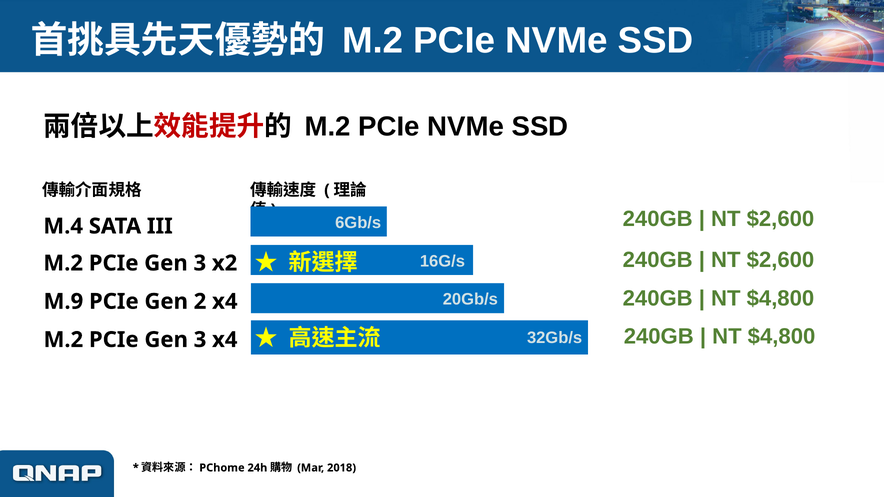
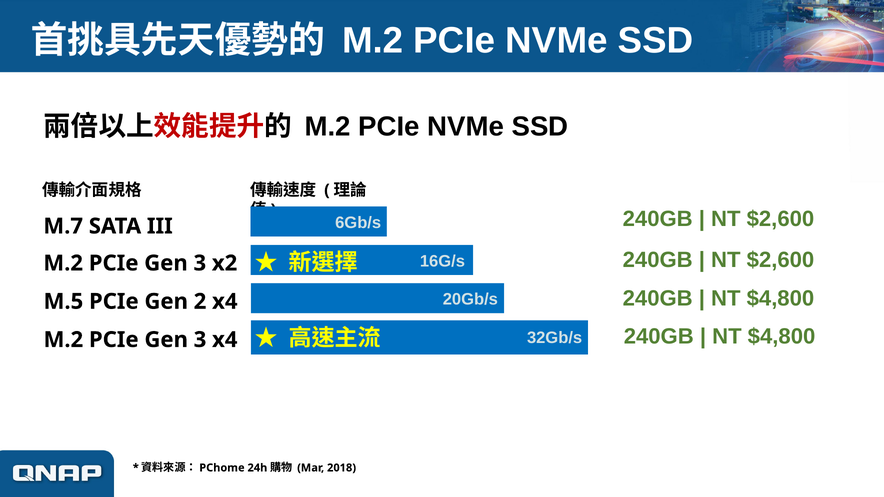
M.4: M.4 -> M.7
M.9: M.9 -> M.5
